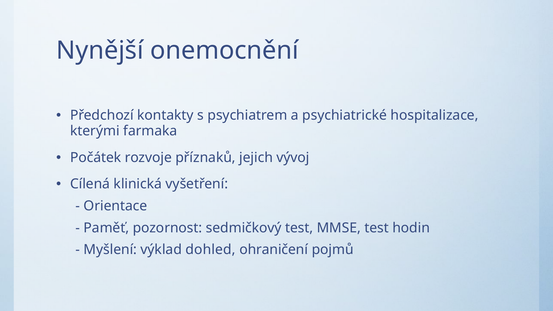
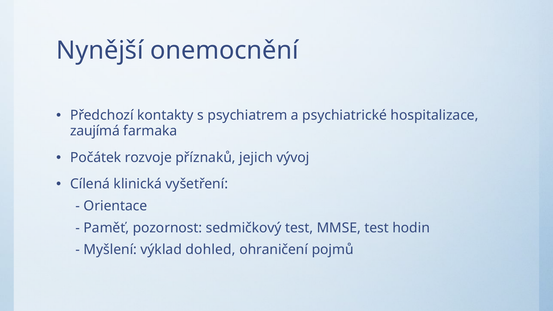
kterými: kterými -> zaujímá
